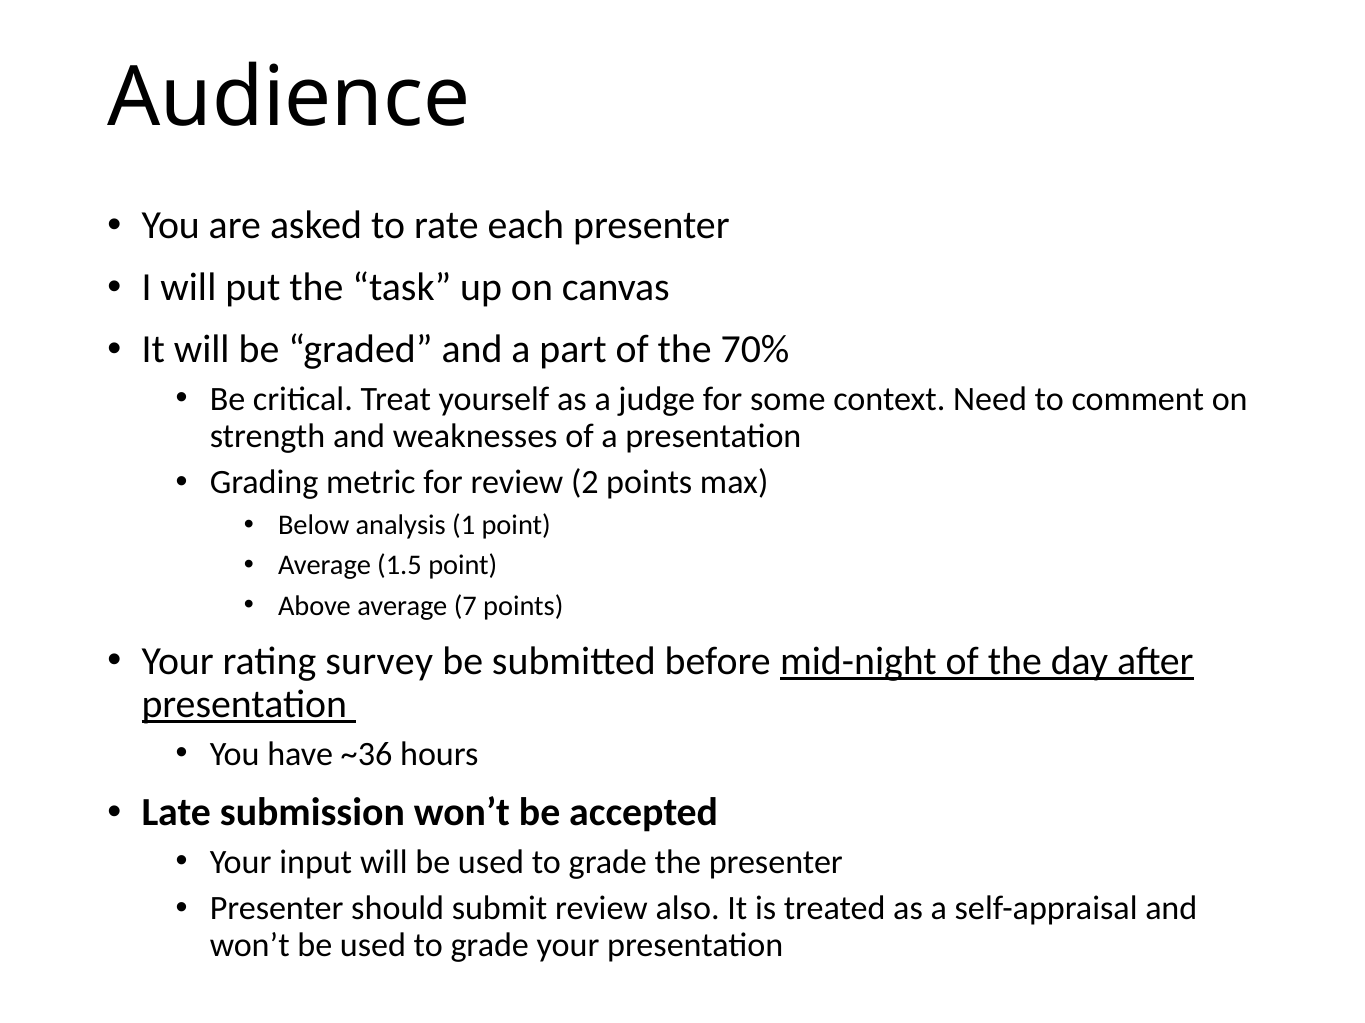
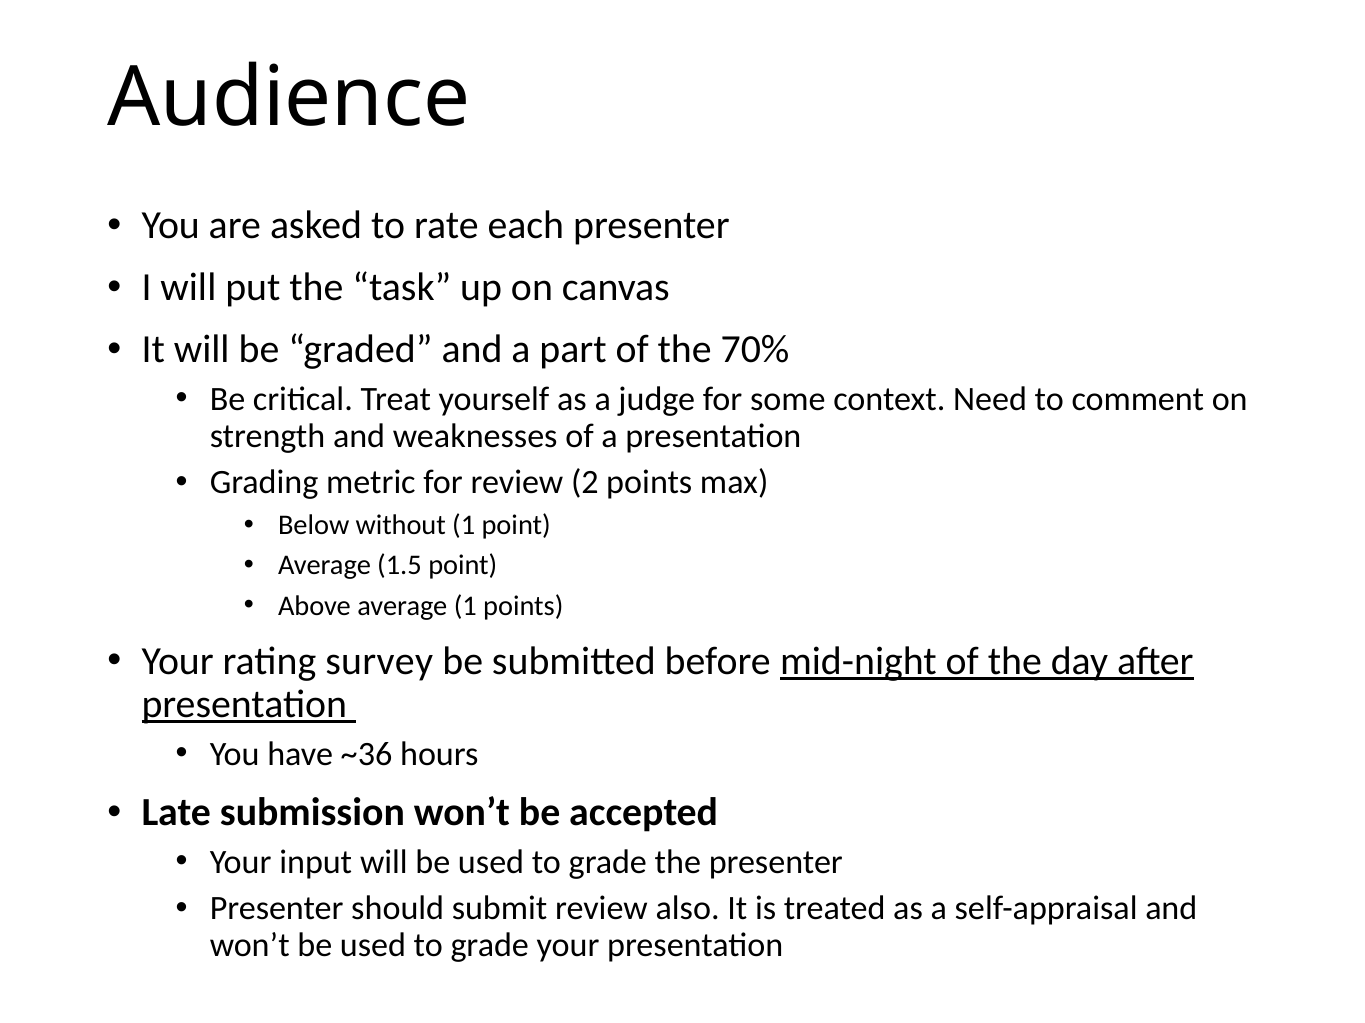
analysis: analysis -> without
average 7: 7 -> 1
